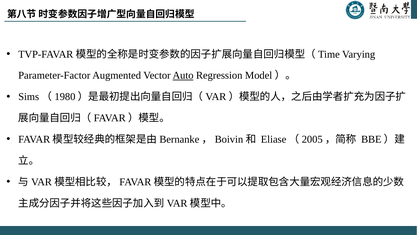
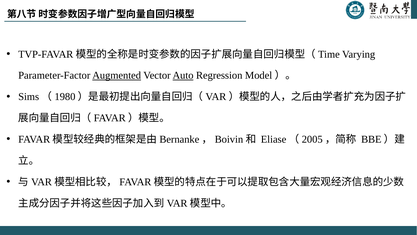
Augmented underline: none -> present
